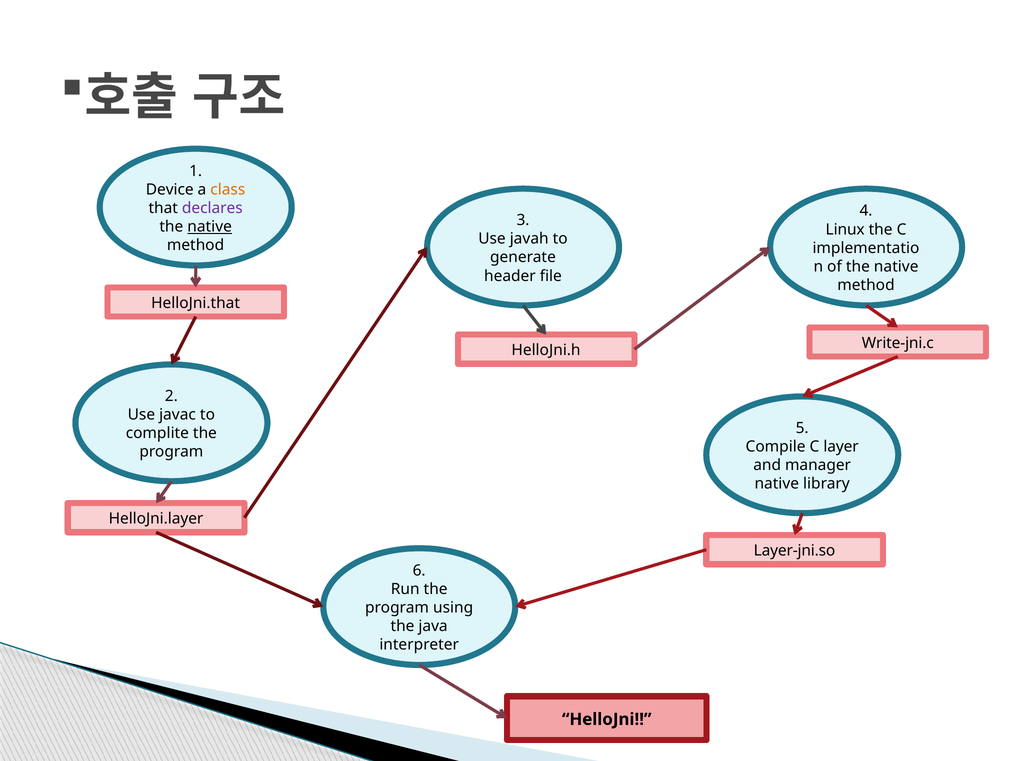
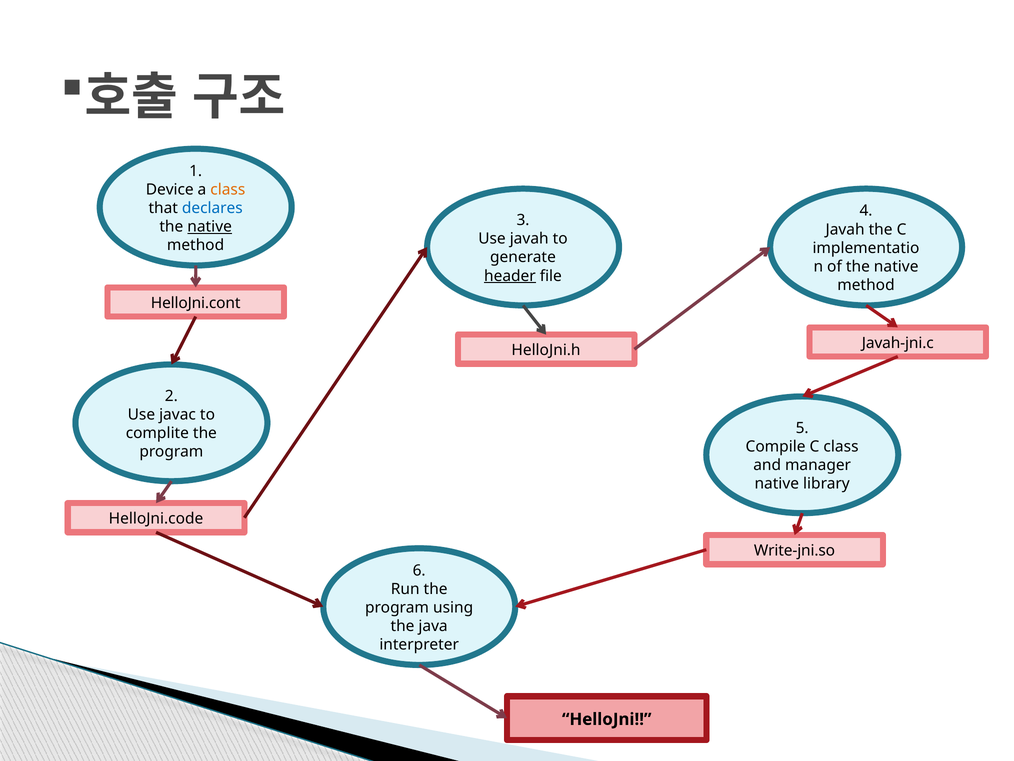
declares colour: purple -> blue
Linux at (845, 229): Linux -> Javah
header underline: none -> present
HelloJni.that: HelloJni.that -> HelloJni.cont
Write-jni.c: Write-jni.c -> Javah-jni.c
C layer: layer -> class
HelloJni.layer: HelloJni.layer -> HelloJni.code
Layer-jni.so: Layer-jni.so -> Write-jni.so
